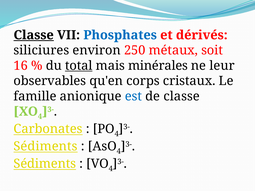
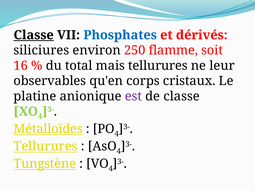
métaux: métaux -> flamme
total underline: present -> none
mais minérales: minérales -> tellurures
famille: famille -> platine
est colour: blue -> purple
Carbonates: Carbonates -> Métalloïdes
Sédiments at (46, 146): Sédiments -> Tellurures
Sédiments at (45, 164): Sédiments -> Tungstène
